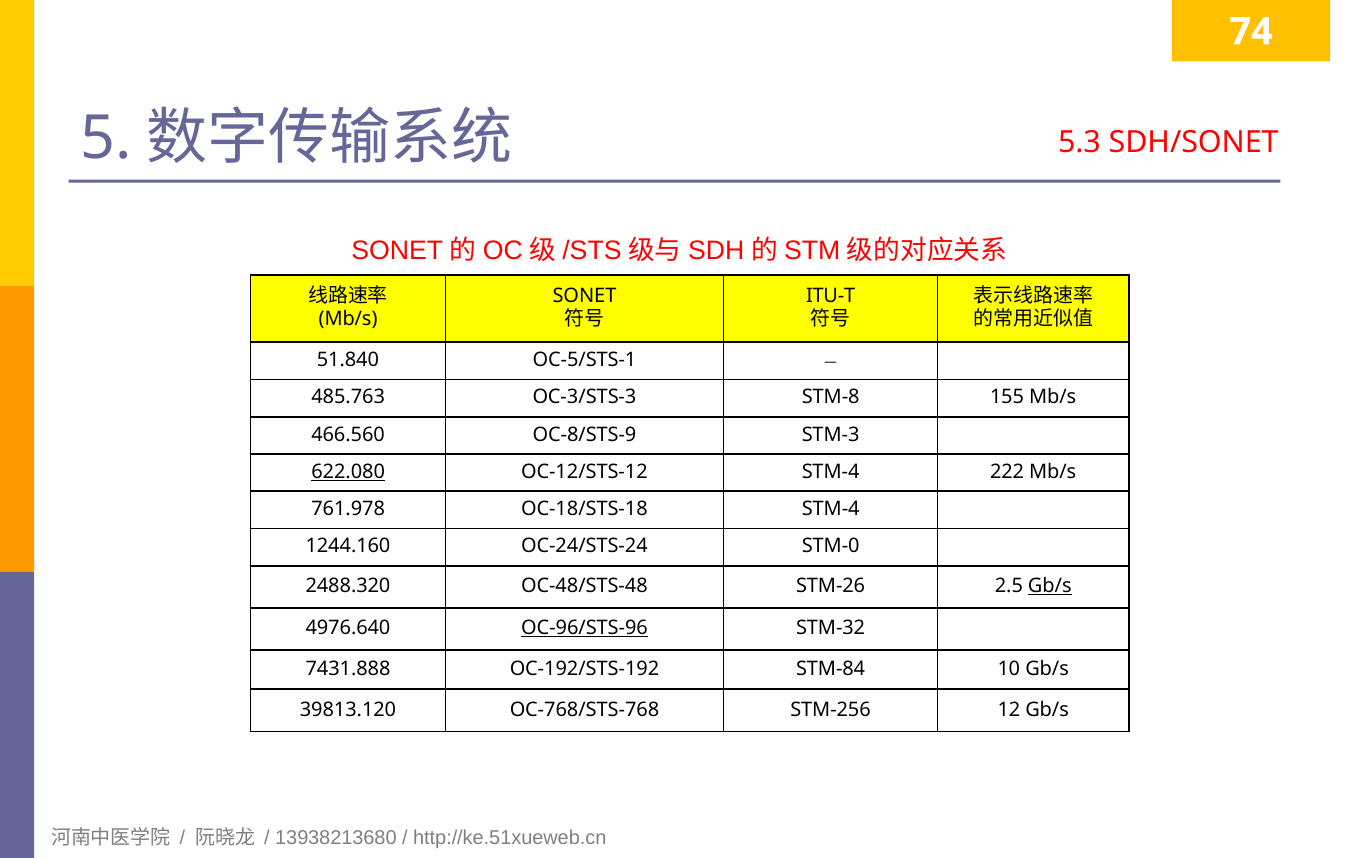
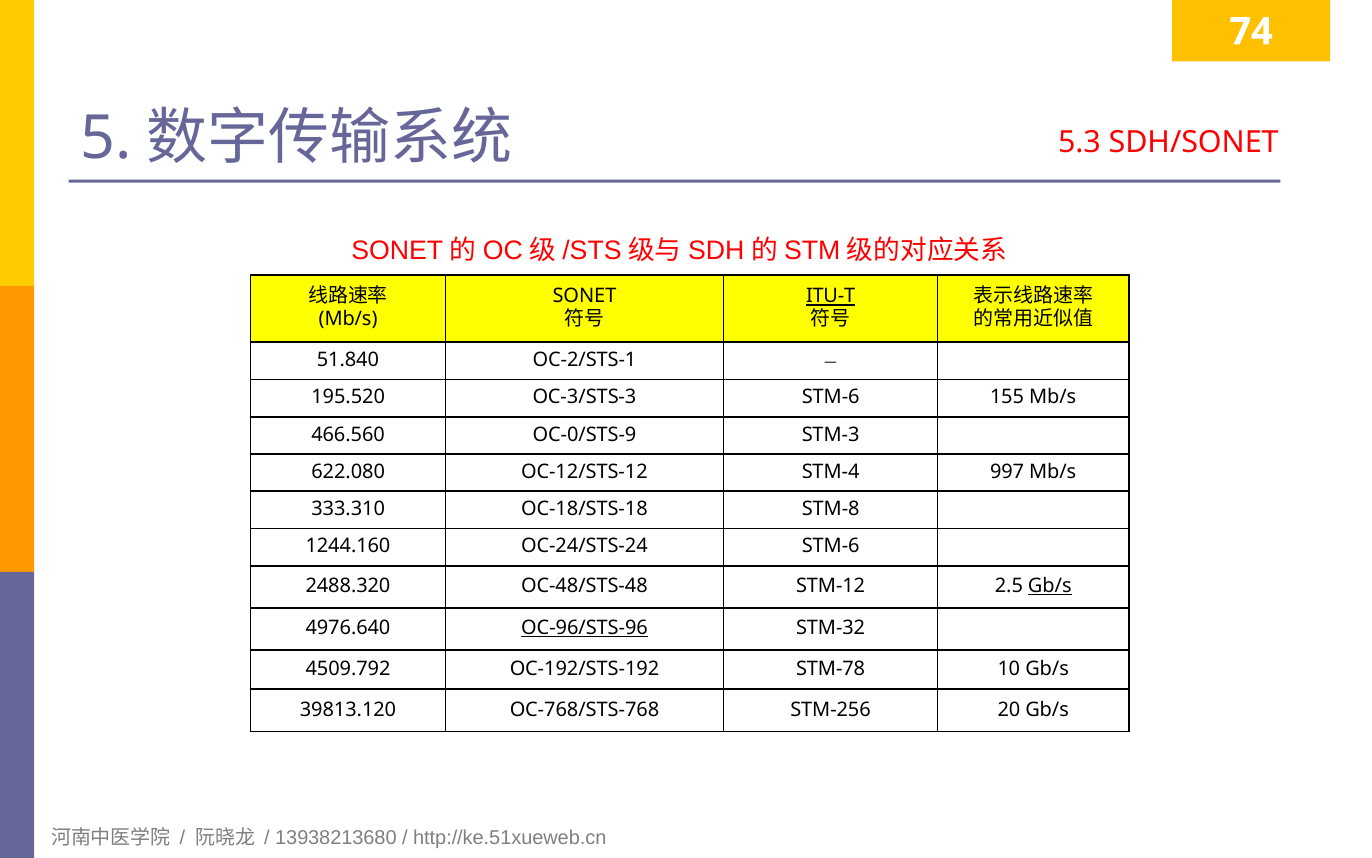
ITU-T underline: none -> present
OC-5/STS-1: OC-5/STS-1 -> OC-2/STS-1
485.763: 485.763 -> 195.520
OC-3/STS-3 STM-8: STM-8 -> STM-6
OC-8/STS-9: OC-8/STS-9 -> OC-0/STS-9
622.080 underline: present -> none
222: 222 -> 997
761.978: 761.978 -> 333.310
OC-18/STS-18 STM-4: STM-4 -> STM-8
OC-24/STS-24 STM-0: STM-0 -> STM-6
STM-26: STM-26 -> STM-12
7431.888: 7431.888 -> 4509.792
STM-84: STM-84 -> STM-78
12: 12 -> 20
